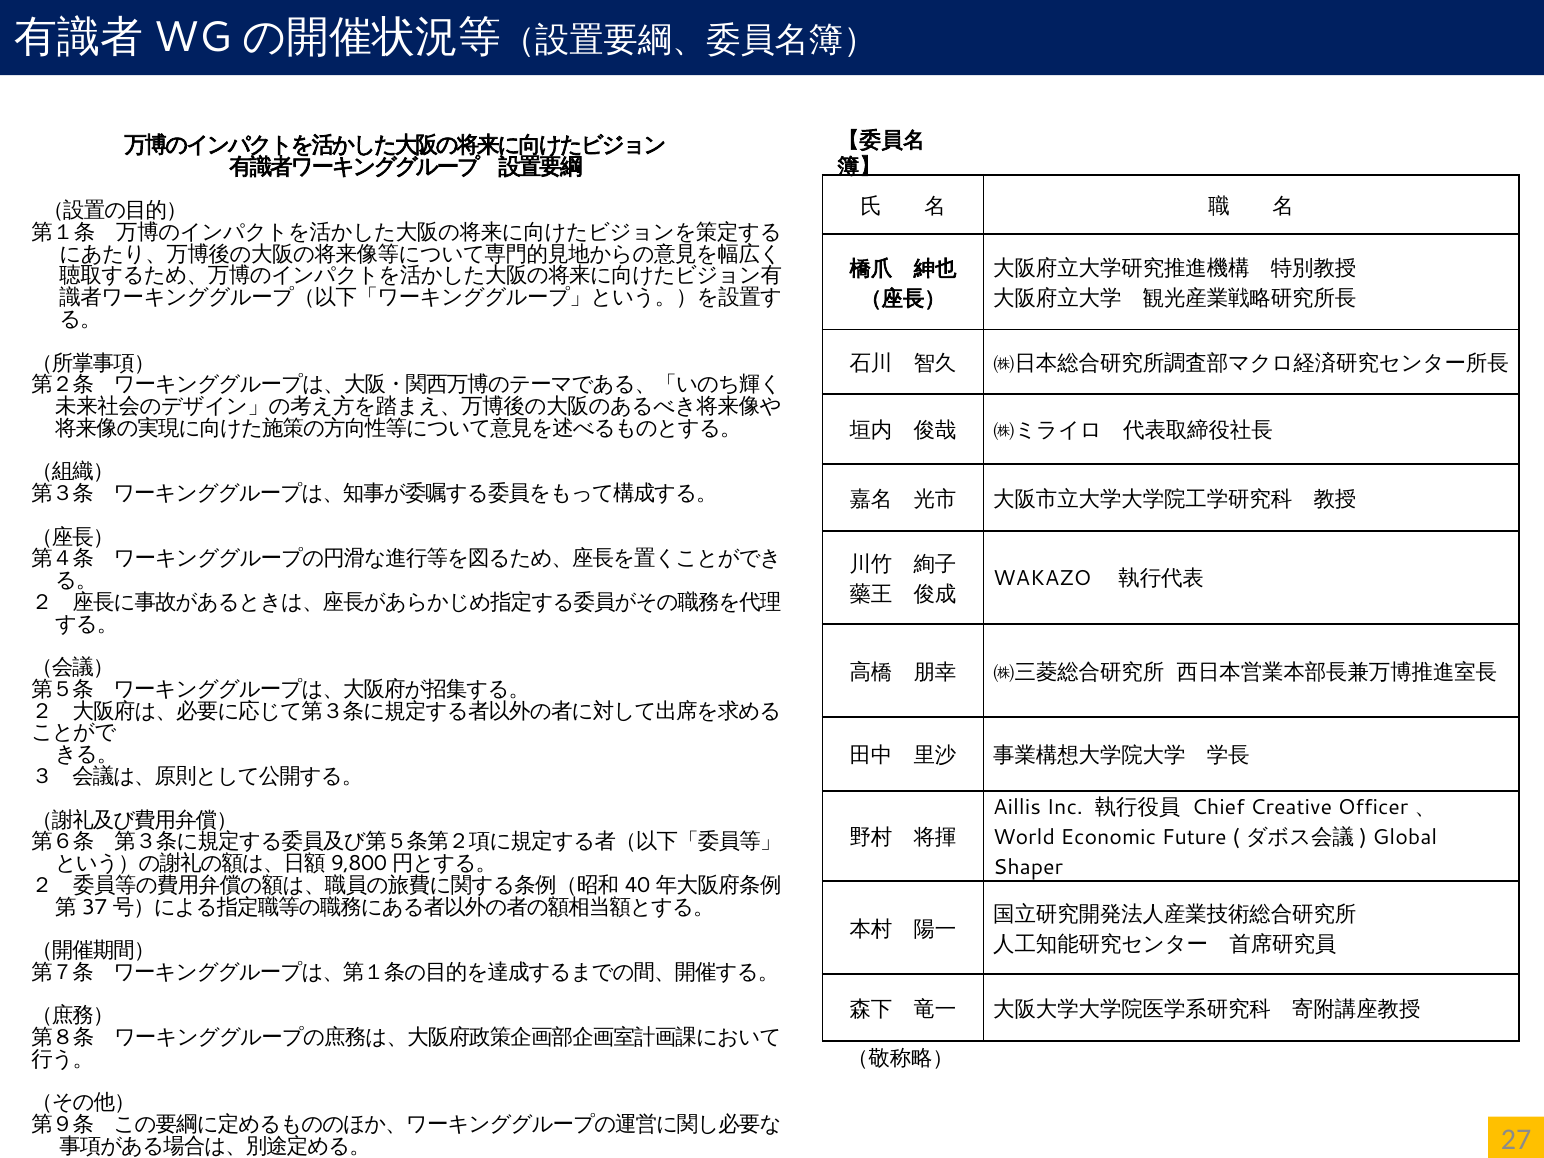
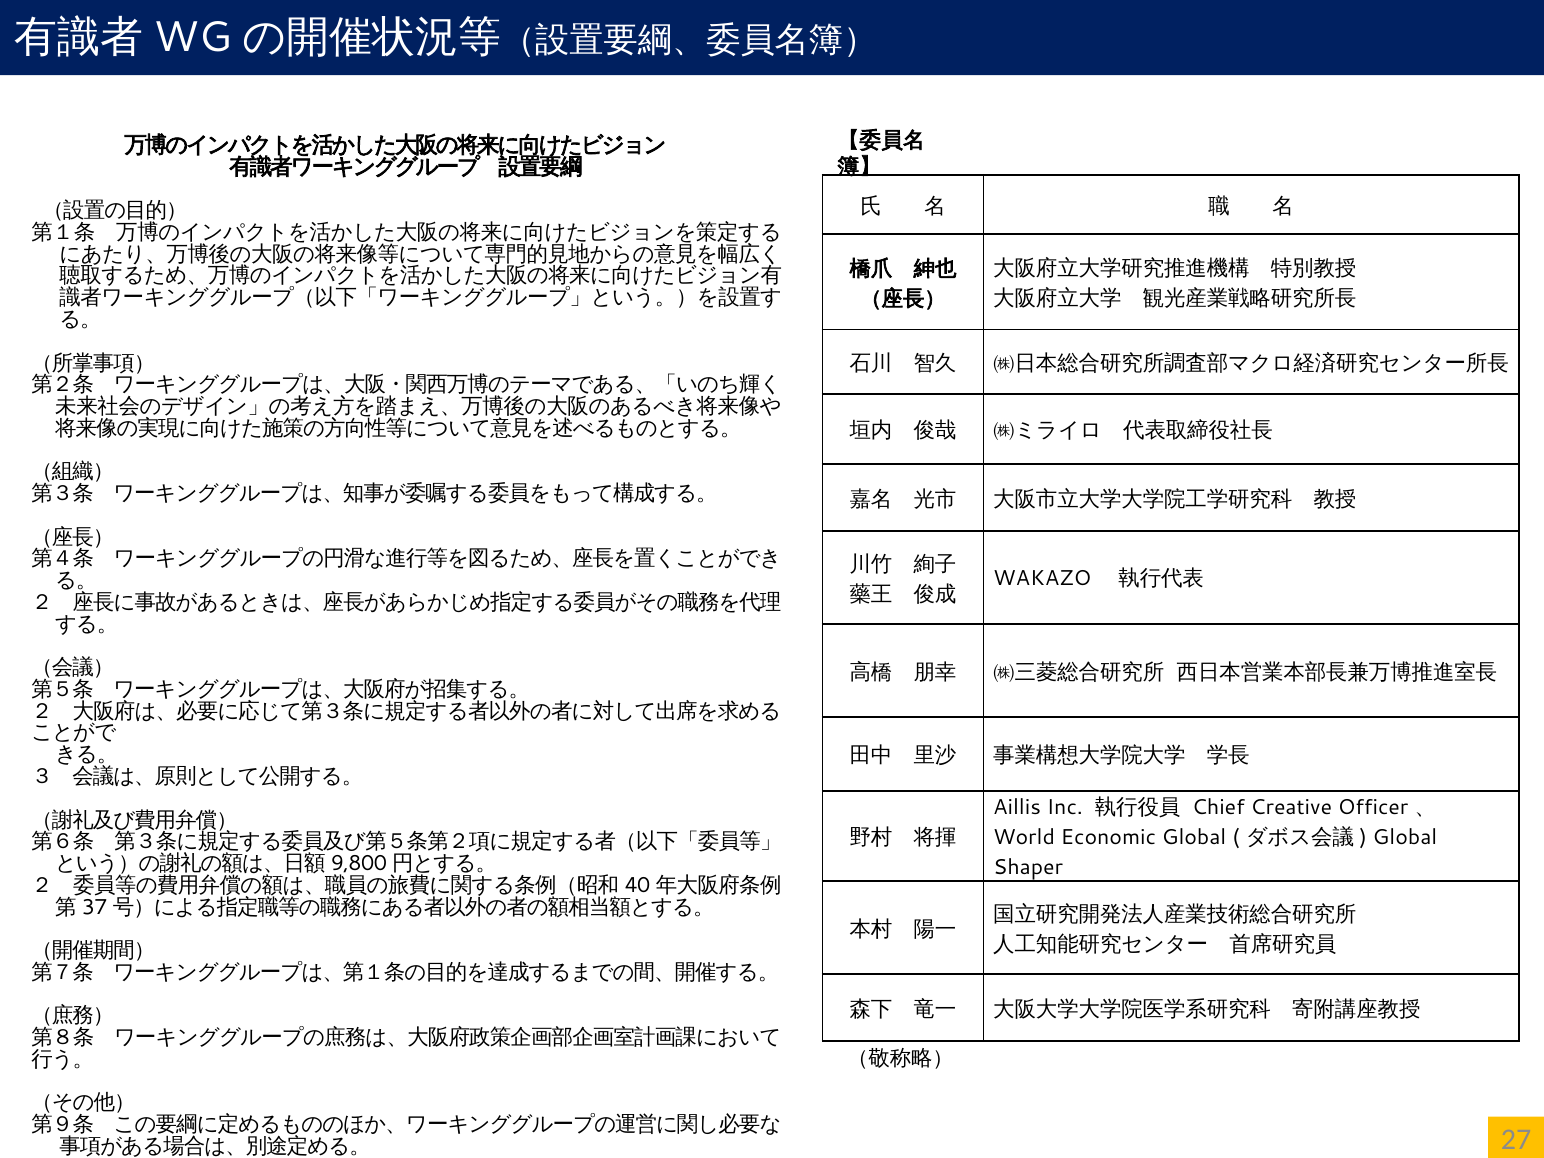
Economic Future: Future -> Global
